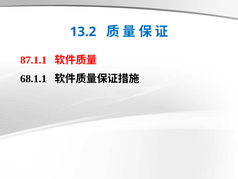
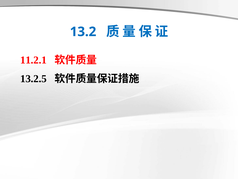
87.1.1: 87.1.1 -> 11.2.1
68.1.1: 68.1.1 -> 13.2.5
